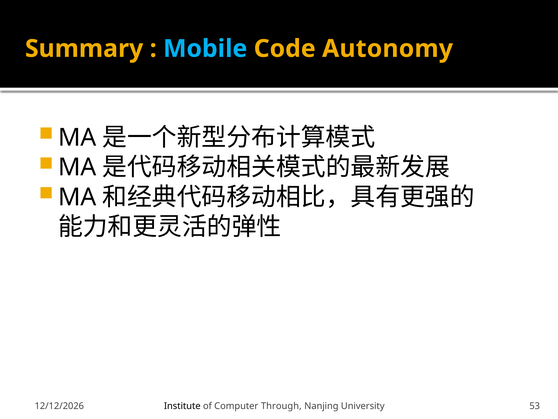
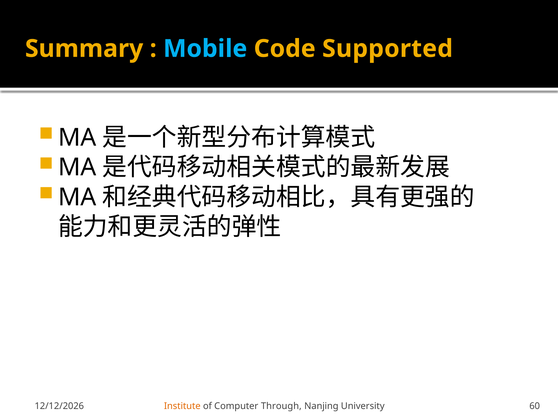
Autonomy: Autonomy -> Supported
Institute colour: black -> orange
53: 53 -> 60
